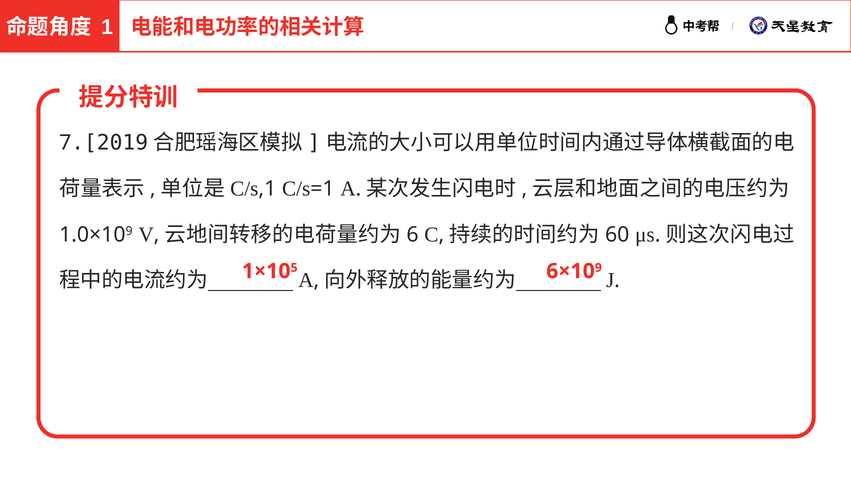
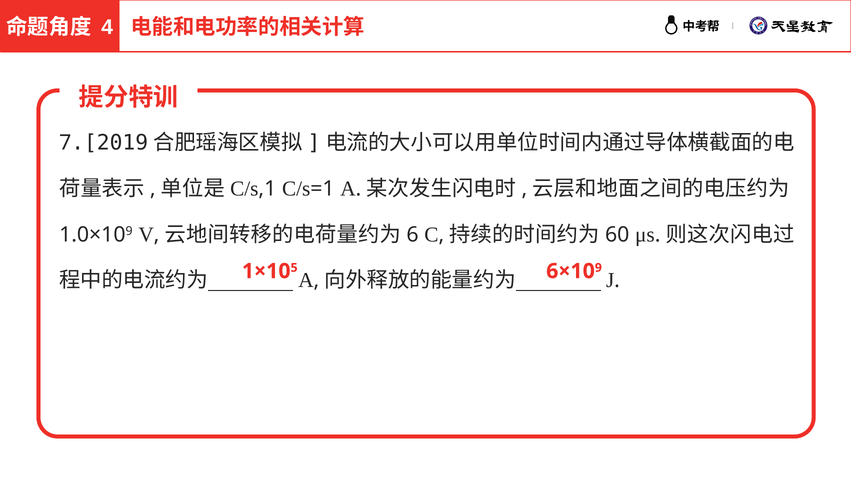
1: 1 -> 4
